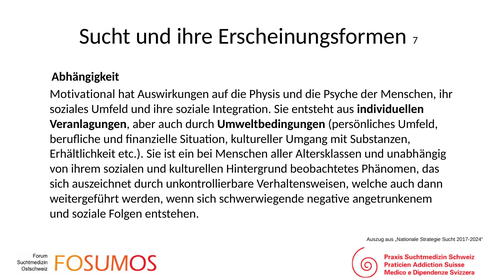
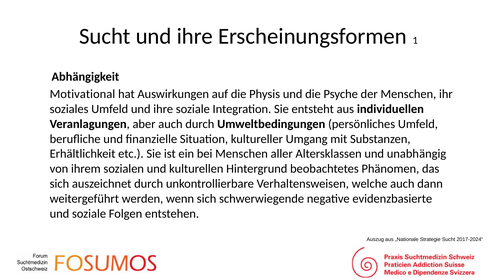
7: 7 -> 1
angetrunkenem: angetrunkenem -> evidenzbasierte
